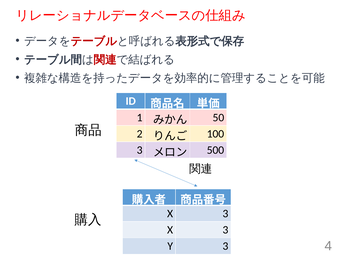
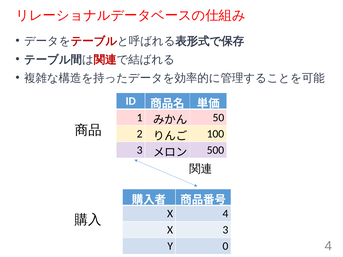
3 at (225, 214): 3 -> 4
Y 3: 3 -> 0
